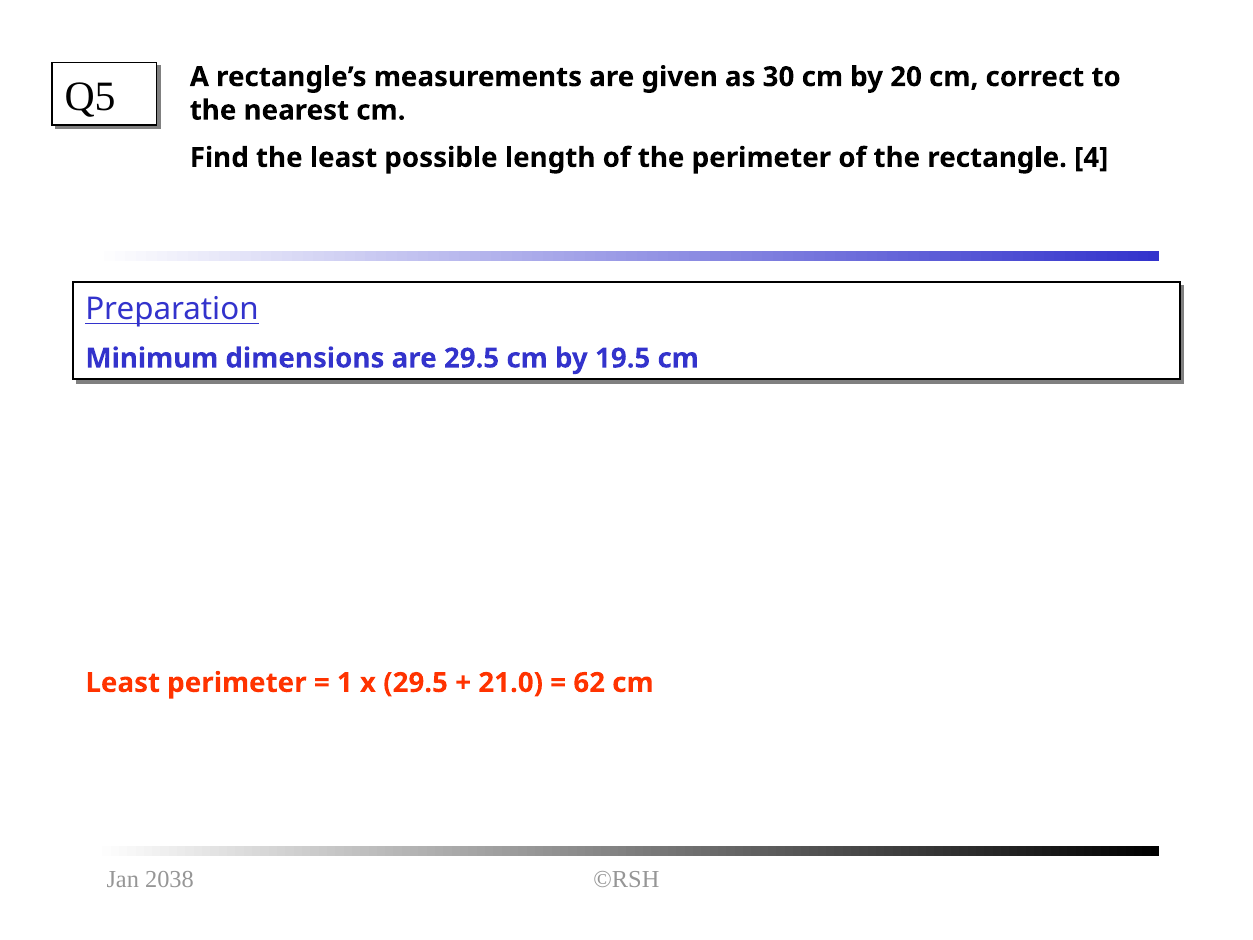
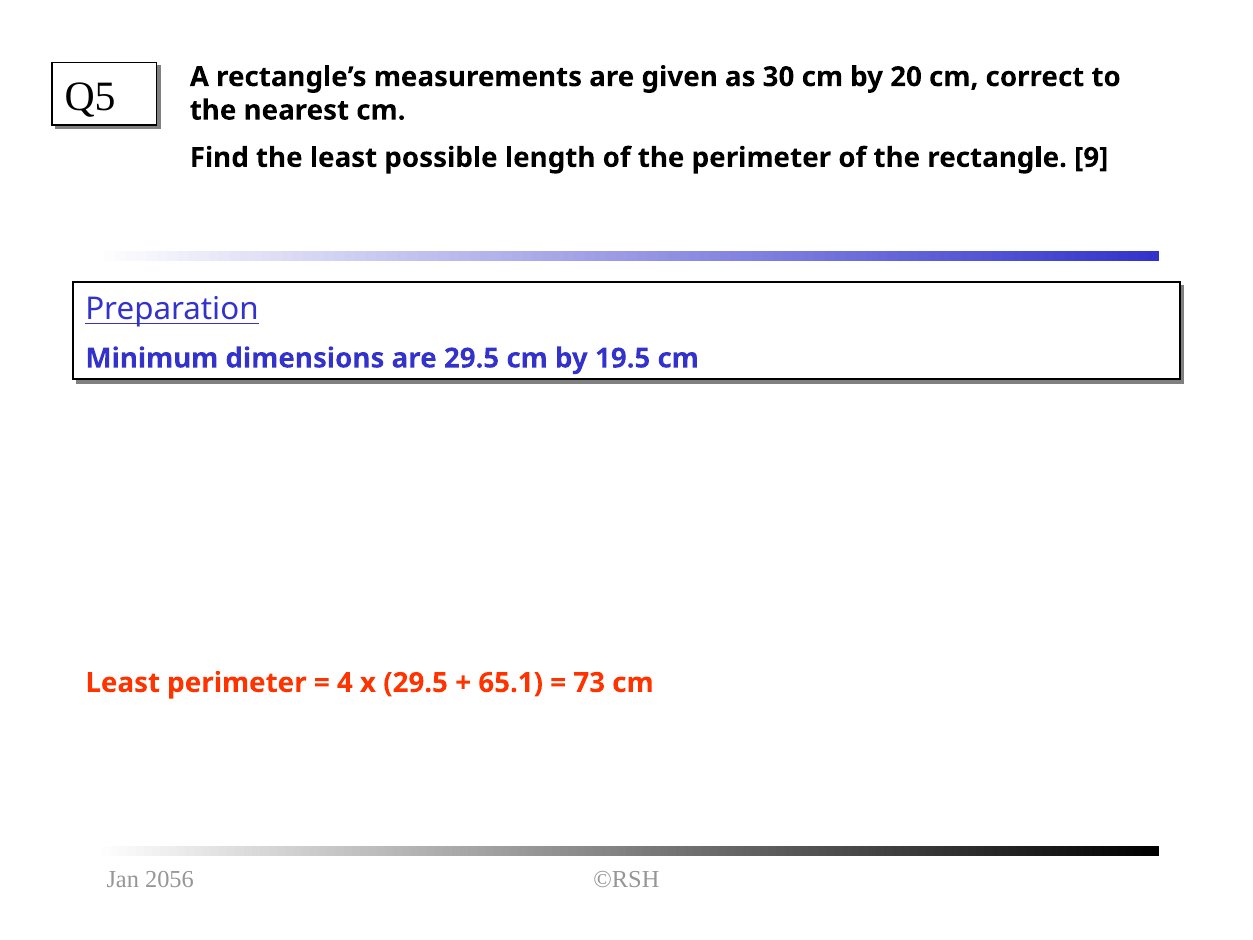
4: 4 -> 9
1: 1 -> 4
21.0: 21.0 -> 65.1
62: 62 -> 73
2038: 2038 -> 2056
